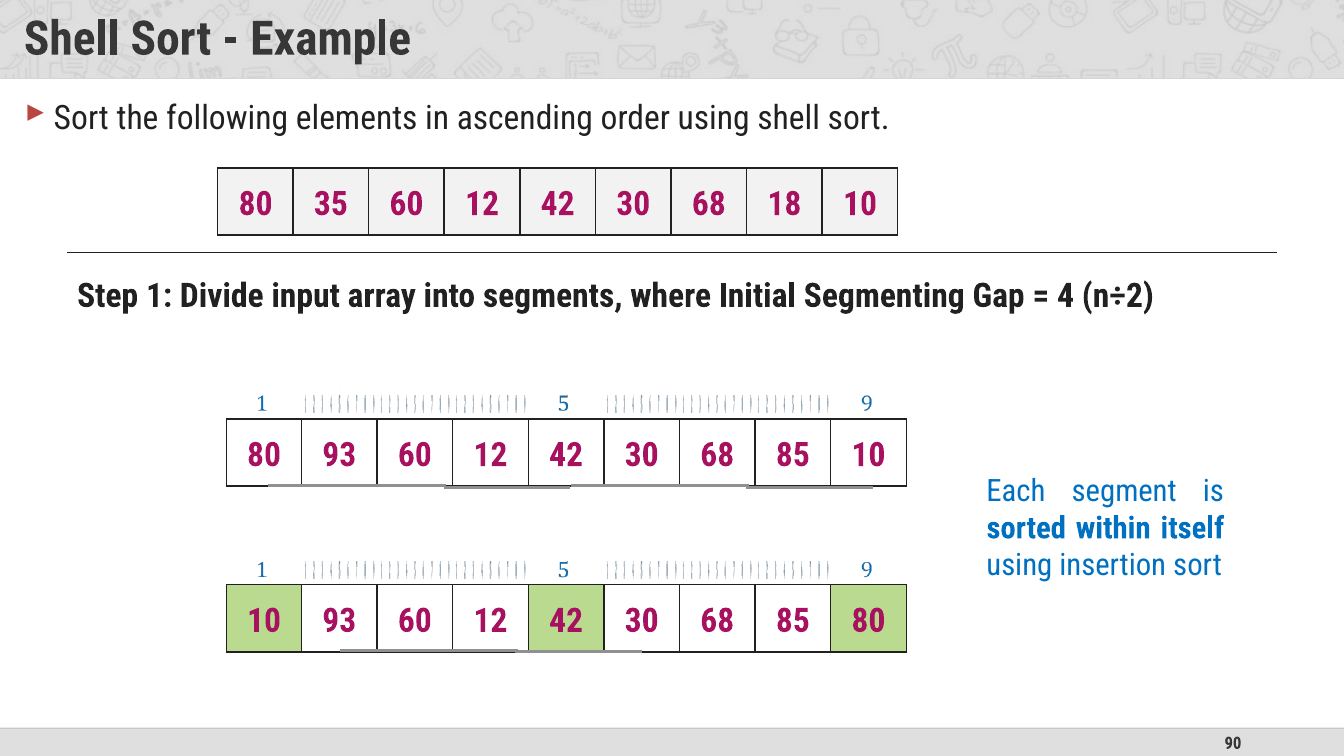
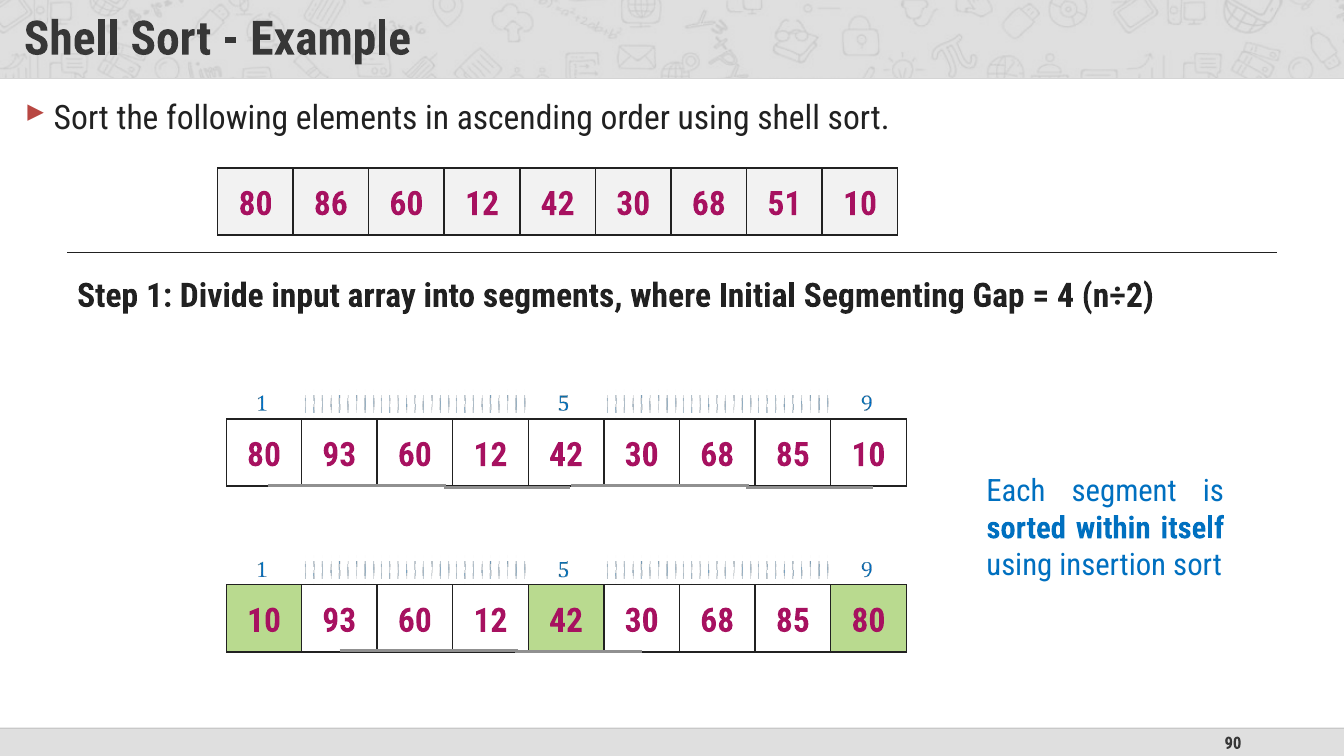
35: 35 -> 86
18: 18 -> 51
